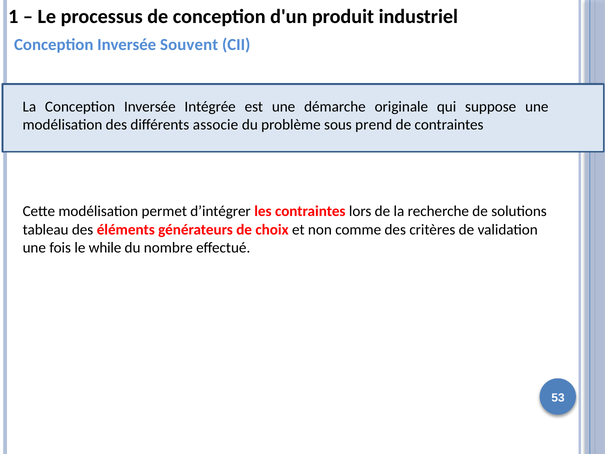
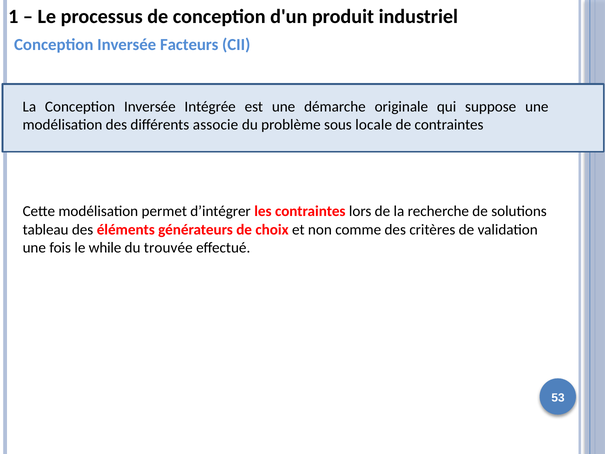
Souvent: Souvent -> Facteurs
prend: prend -> locale
nombre: nombre -> trouvée
